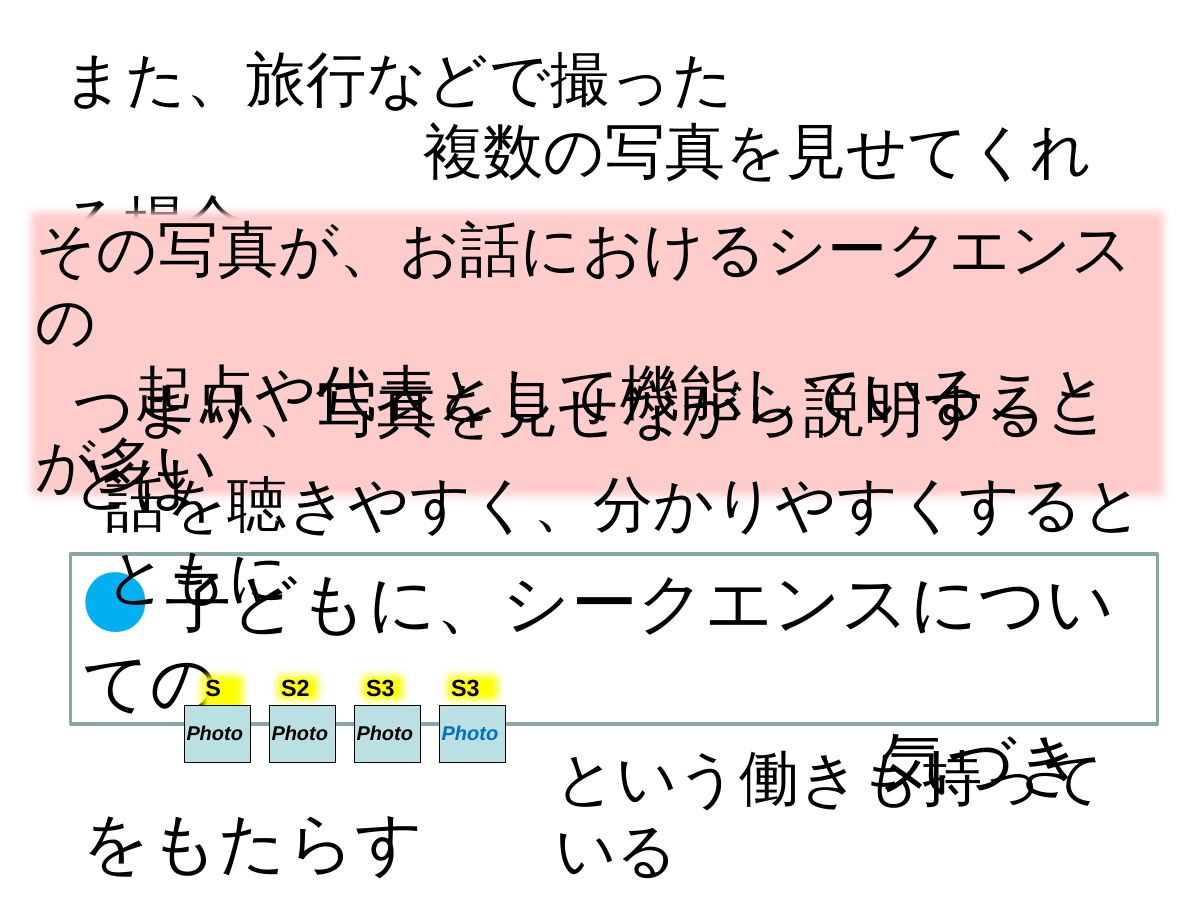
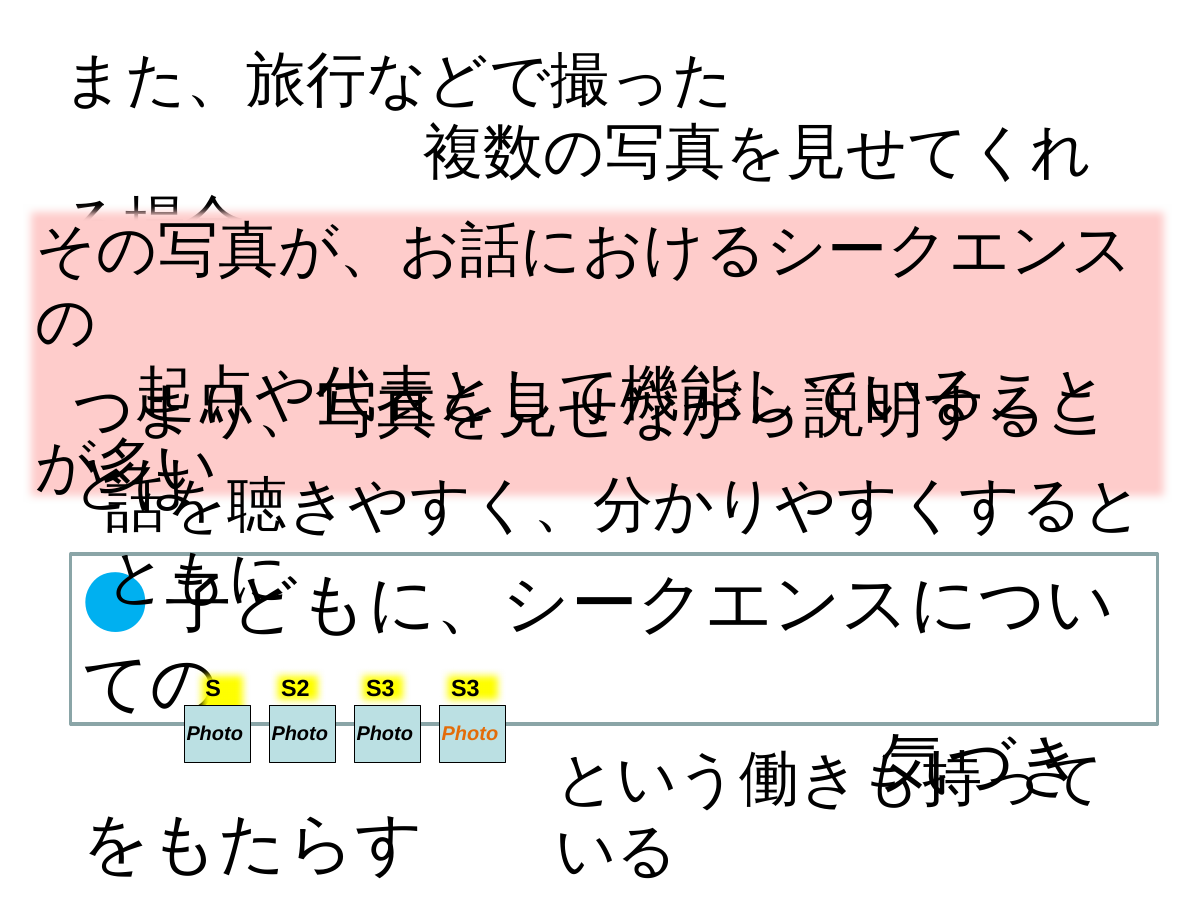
Photo at (470, 734) colour: blue -> orange
